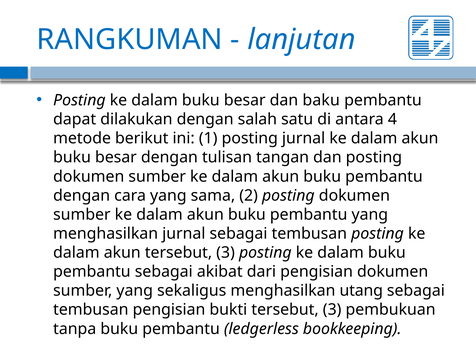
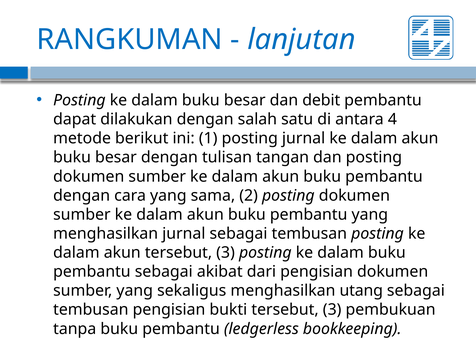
baku: baku -> debit
